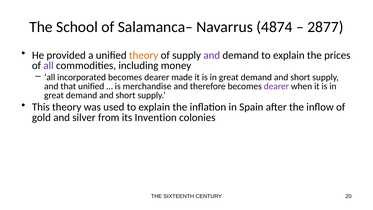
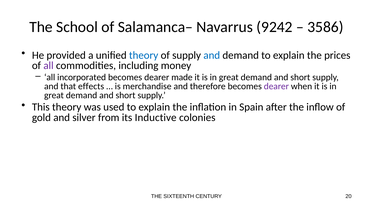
4874: 4874 -> 9242
2877: 2877 -> 3586
theory at (144, 55) colour: orange -> blue
and at (212, 55) colour: purple -> blue
that unified: unified -> effects
Invention: Invention -> Inductive
